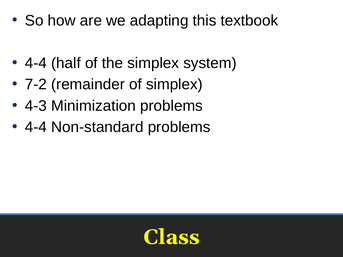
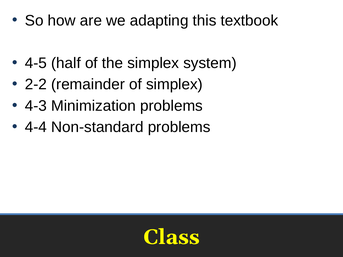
4-4 at (36, 63): 4-4 -> 4-5
7-2: 7-2 -> 2-2
